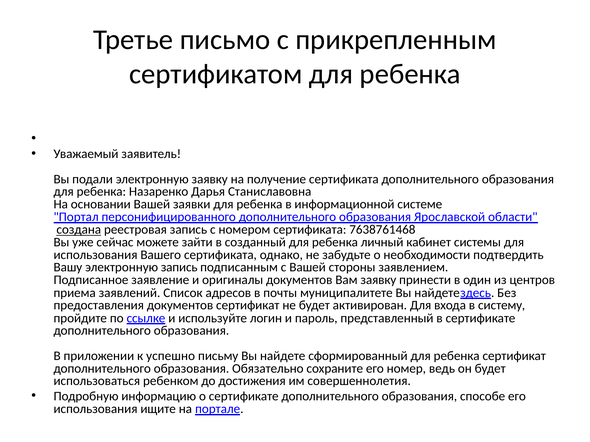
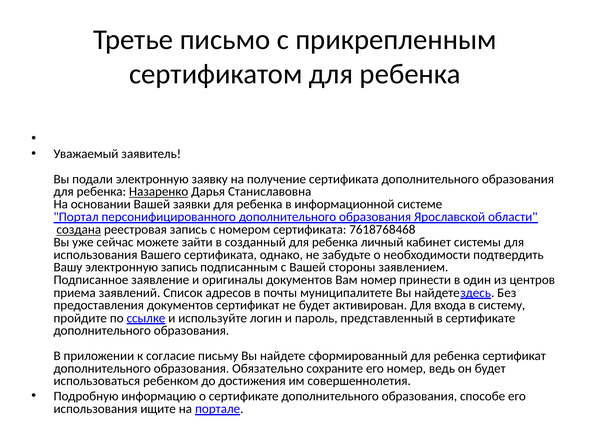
Назаренко underline: none -> present
7638761468: 7638761468 -> 7618768468
Вам заявку: заявку -> номер
успешно: успешно -> согласие
